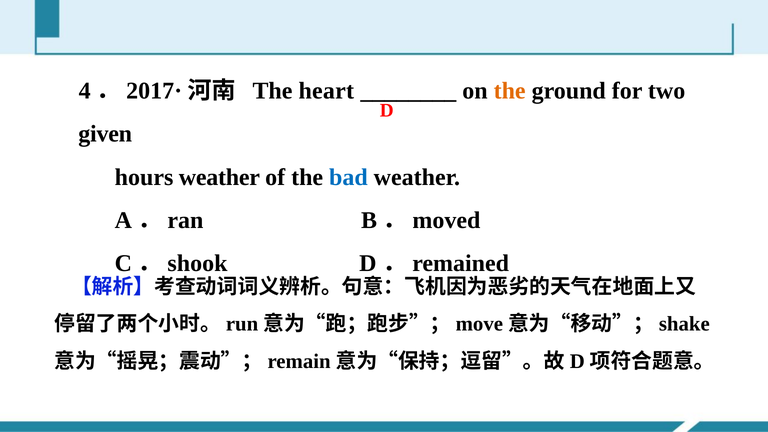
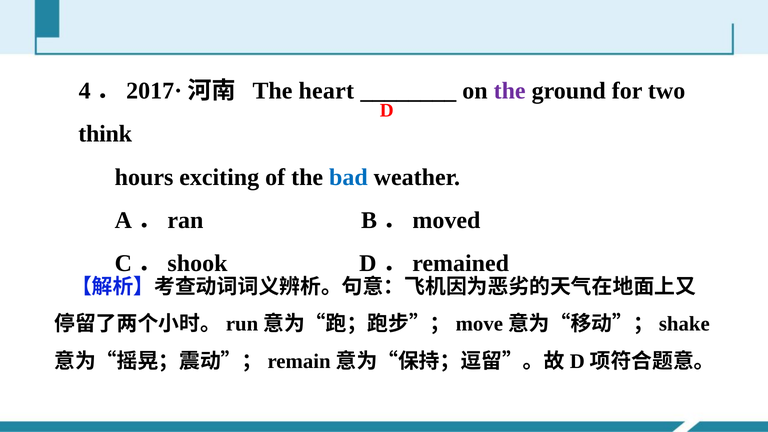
the at (510, 91) colour: orange -> purple
given: given -> think
hours weather: weather -> exciting
